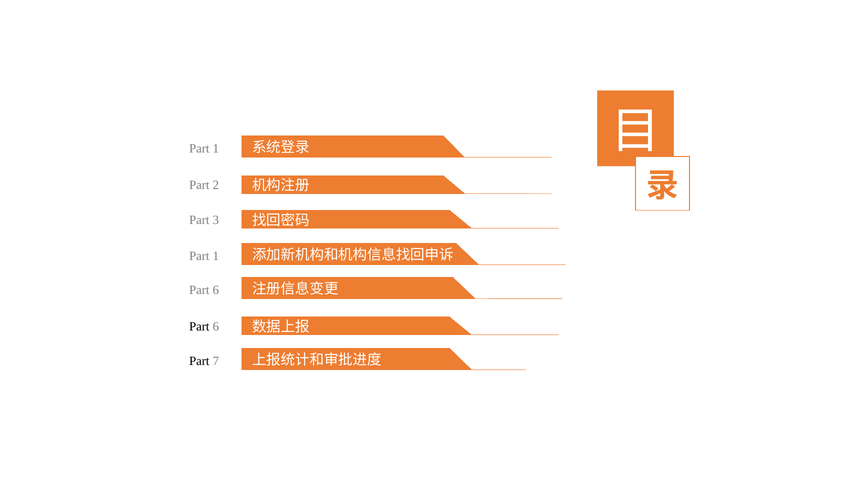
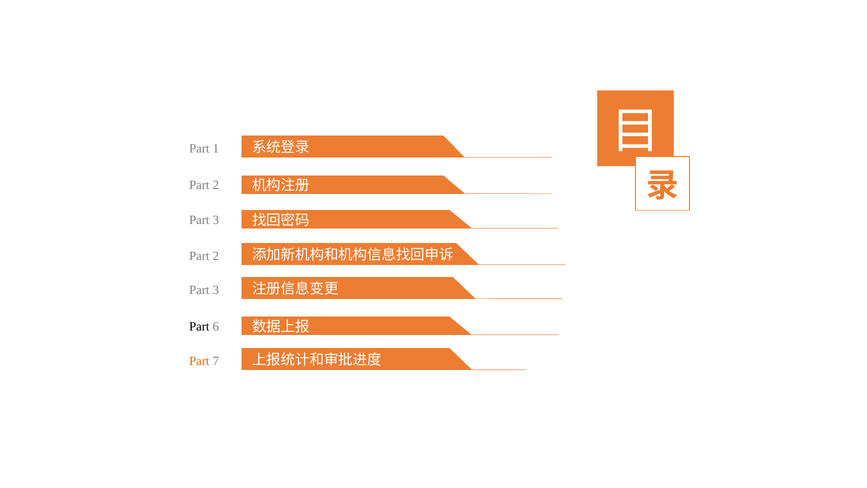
1 at (216, 256): 1 -> 2
6 at (216, 290): 6 -> 3
Part at (199, 361) colour: black -> orange
